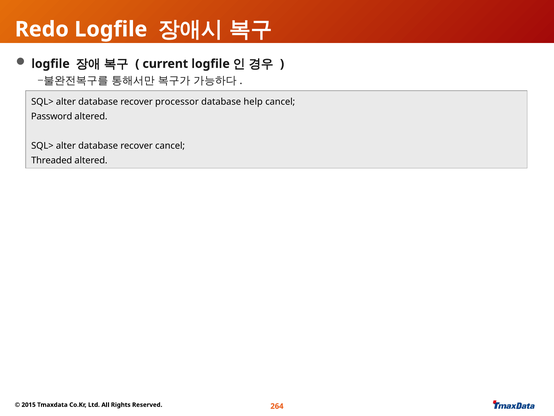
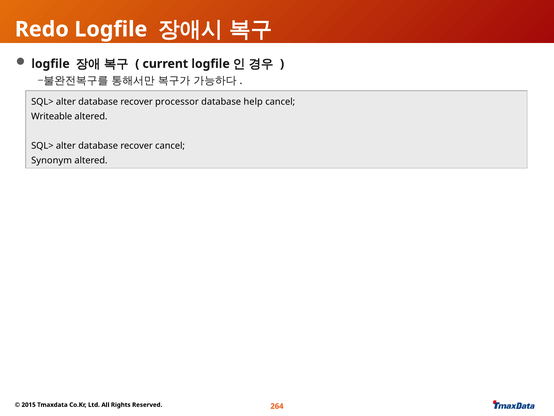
Password: Password -> Writeable
Threaded: Threaded -> Synonym
